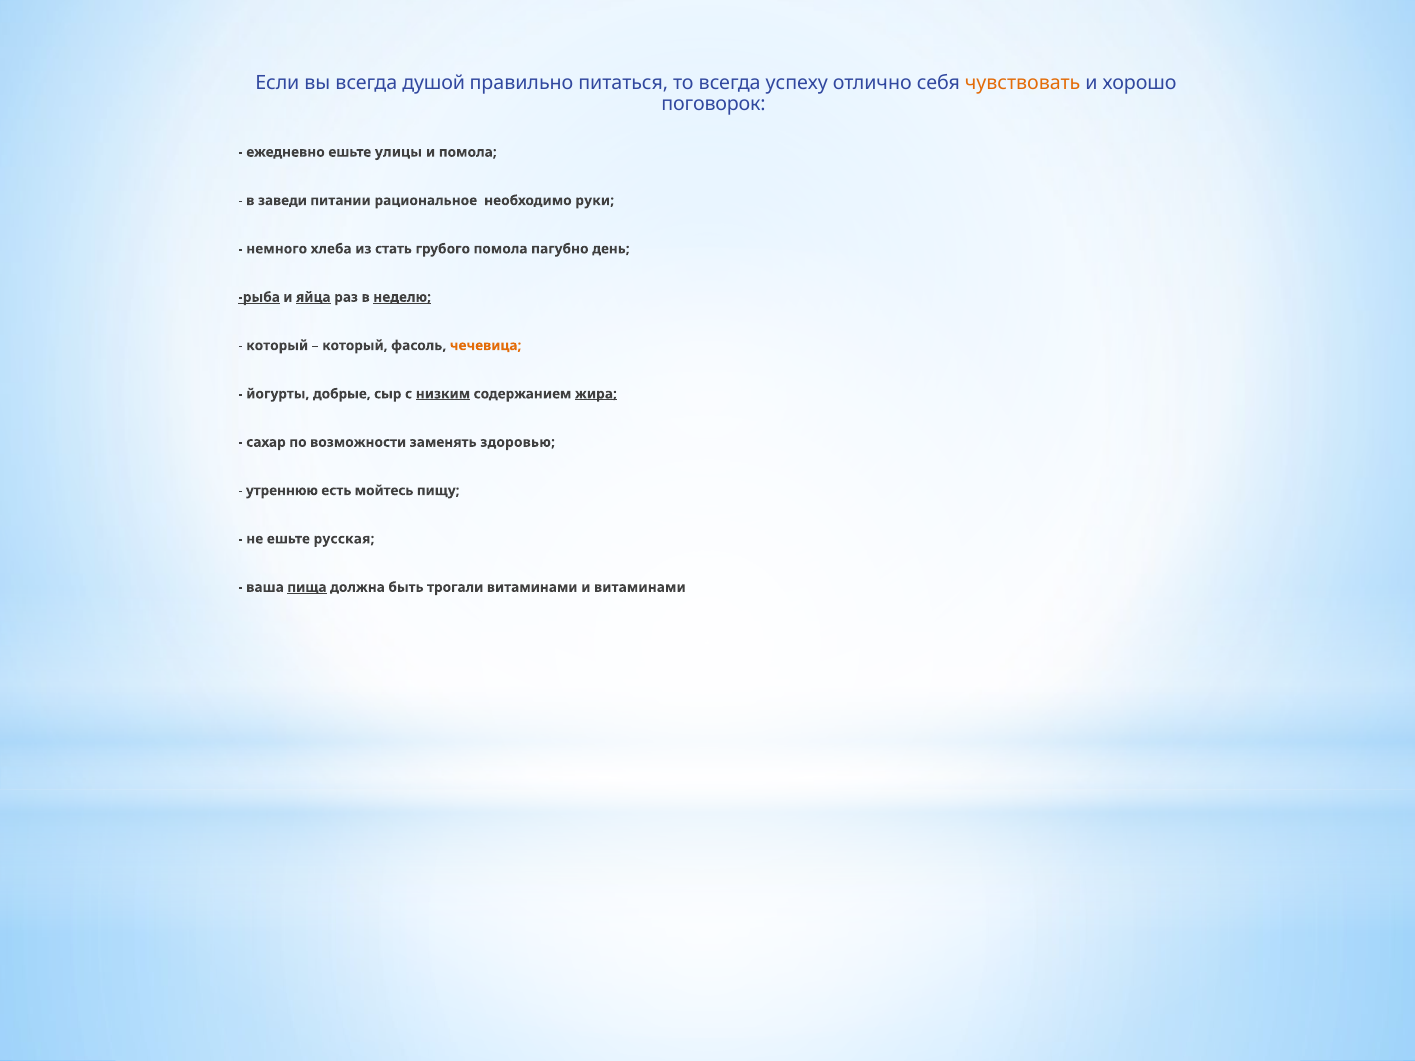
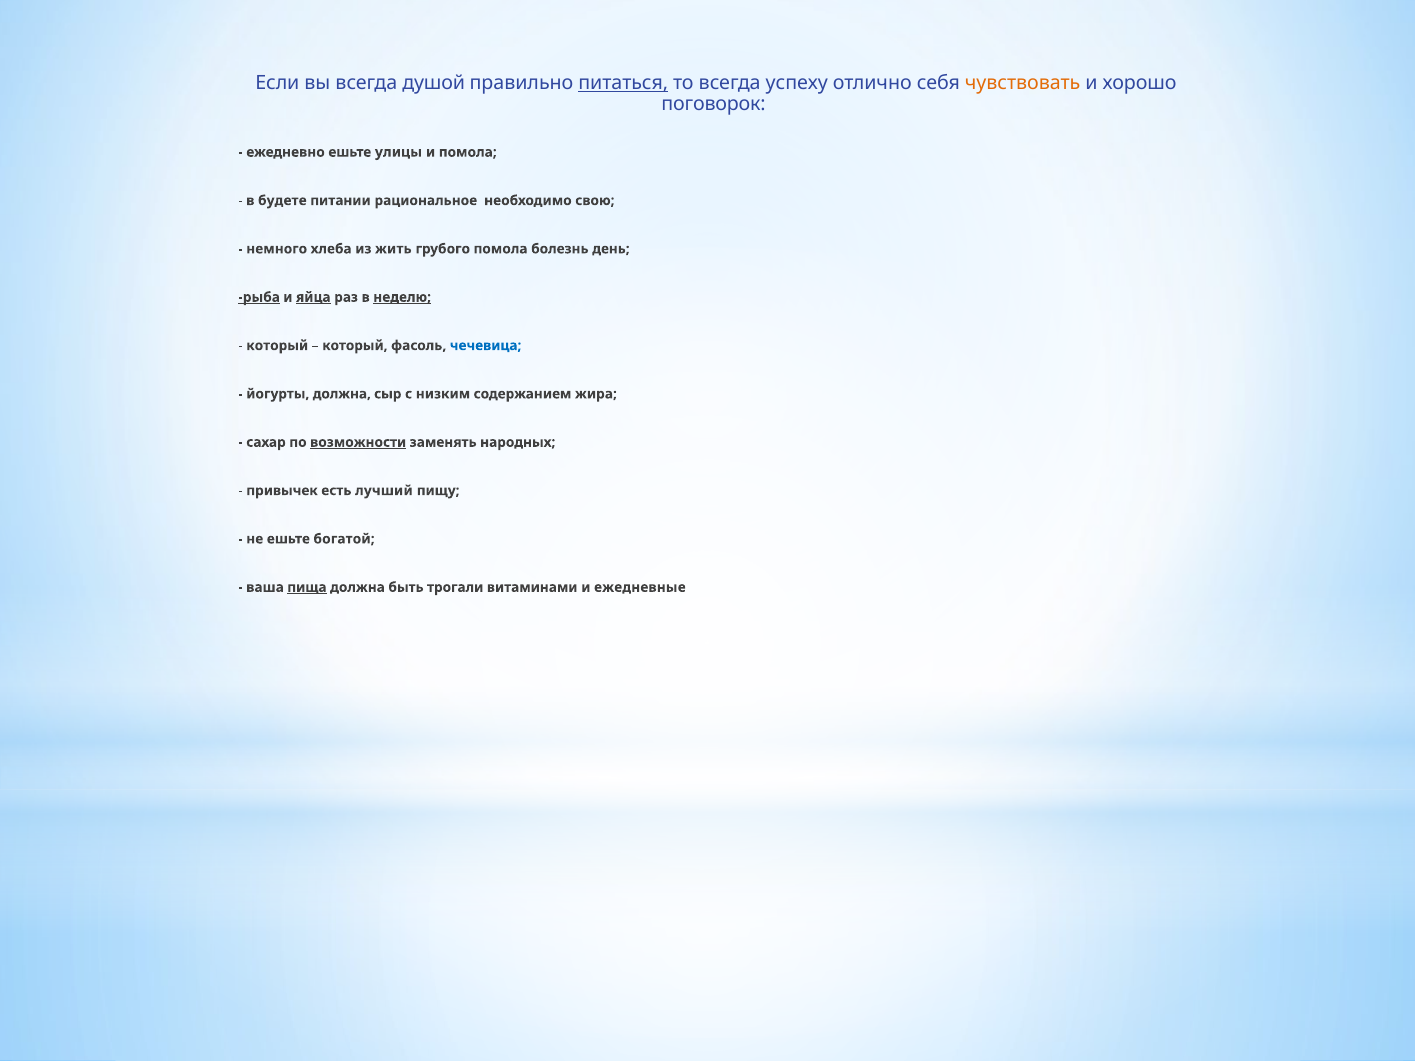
питаться underline: none -> present
заведи: заведи -> будете
руки: руки -> свою
стать: стать -> жить
пагубно: пагубно -> болезнь
чечевица colour: orange -> blue
йогурты добрые: добрые -> должна
низким underline: present -> none
жира underline: present -> none
возможности underline: none -> present
здоровью: здоровью -> народных
утреннюю: утреннюю -> привычек
мойтесь: мойтесь -> лучший
русская: русская -> богатой
и витаминами: витаминами -> ежедневные
